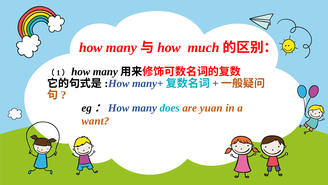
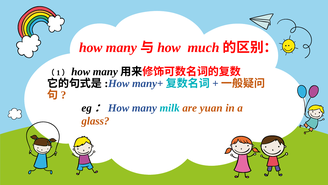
does: does -> milk
want: want -> glass
